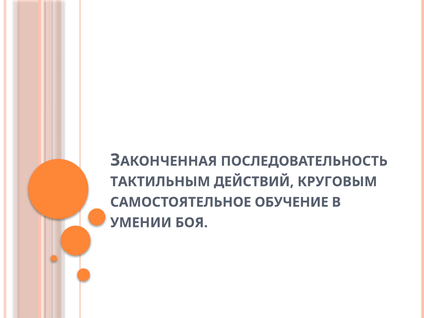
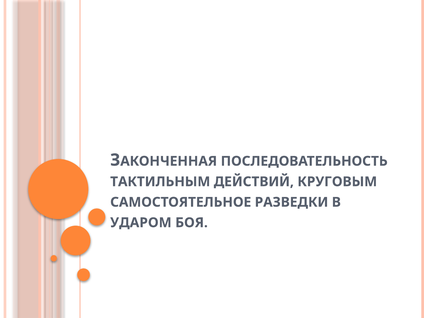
ОБУЧЕНИЕ: ОБУЧЕНИЕ -> РАЗВЕДКИ
УМЕНИИ: УМЕНИИ -> УДАРОМ
